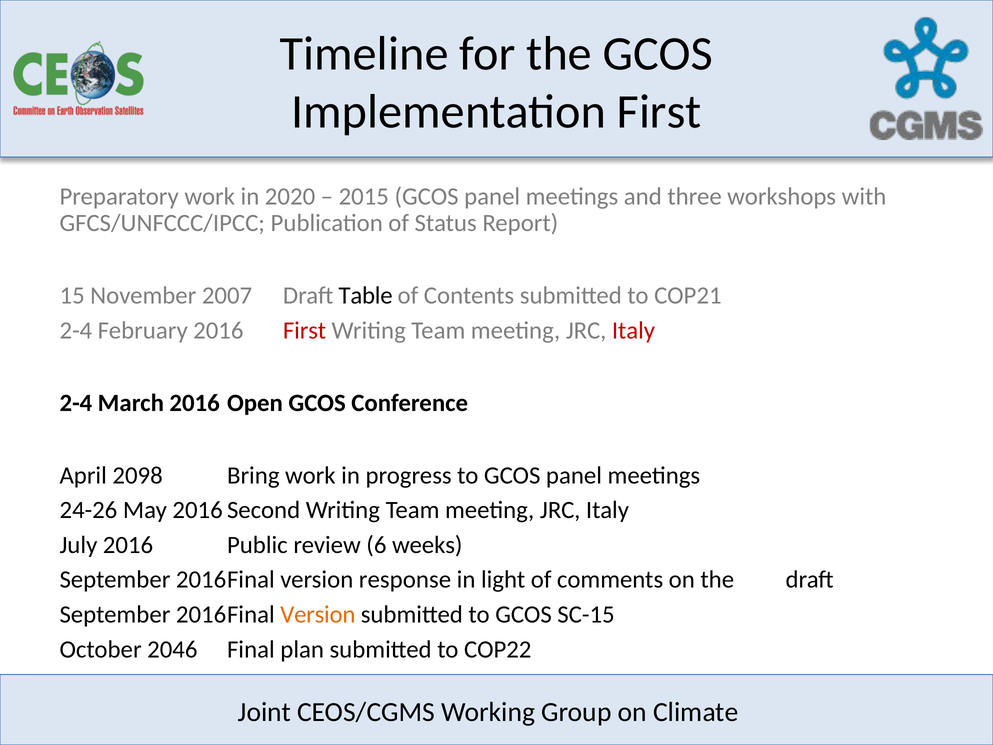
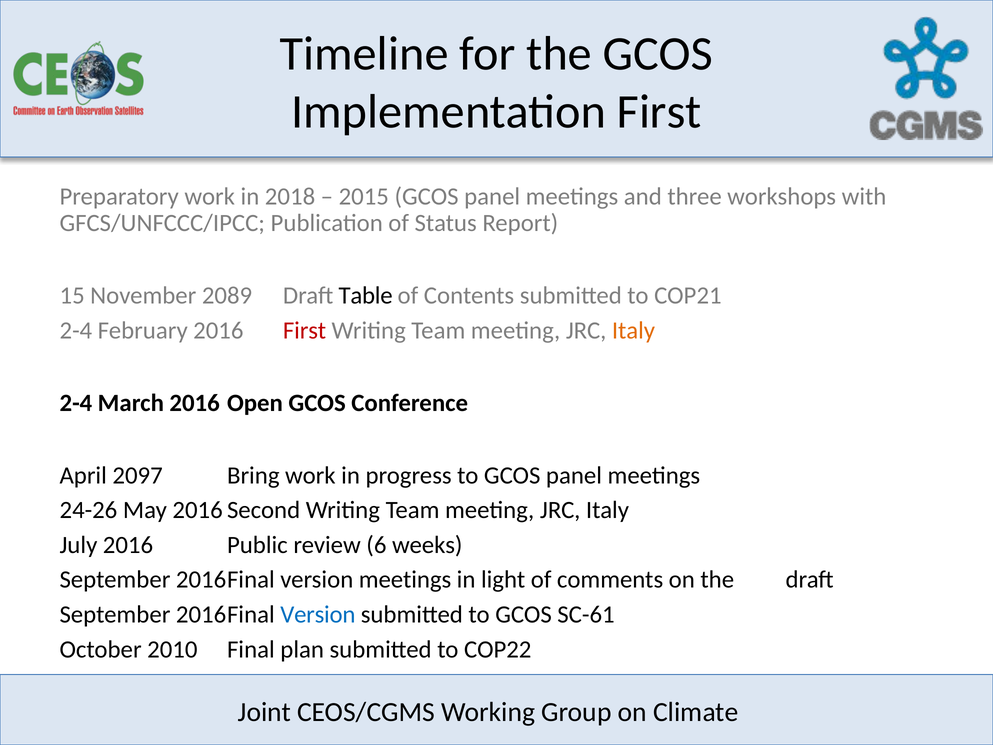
2020: 2020 -> 2018
2007: 2007 -> 2089
Italy at (633, 330) colour: red -> orange
2098: 2098 -> 2097
version response: response -> meetings
Version at (318, 614) colour: orange -> blue
SC-15: SC-15 -> SC-61
2046: 2046 -> 2010
